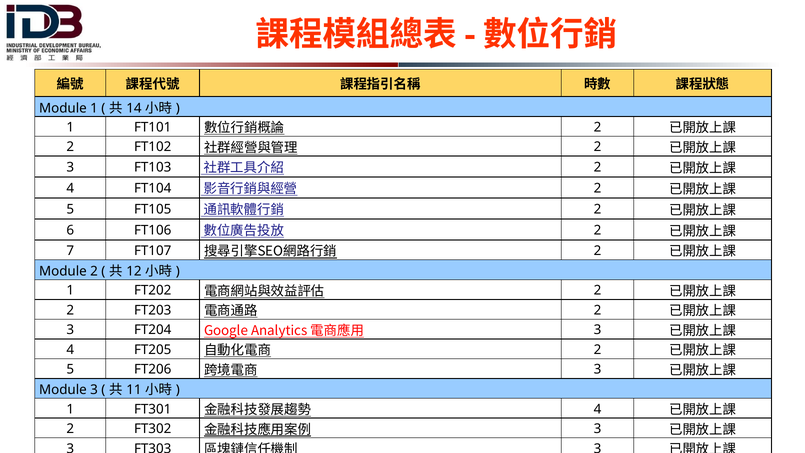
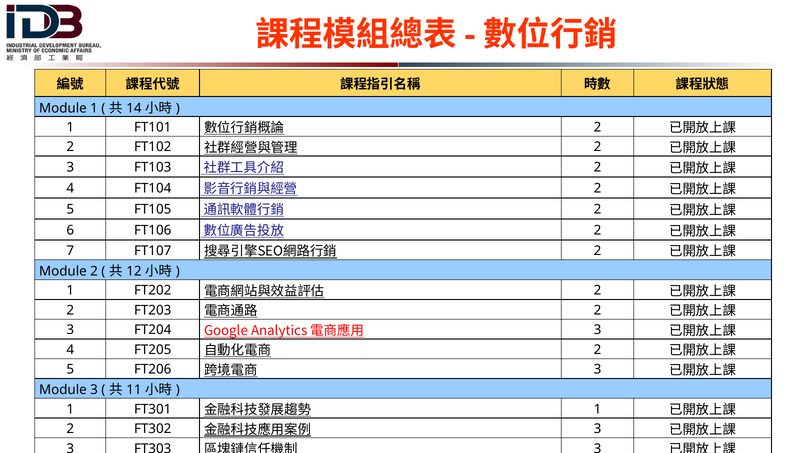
4 at (597, 409): 4 -> 1
